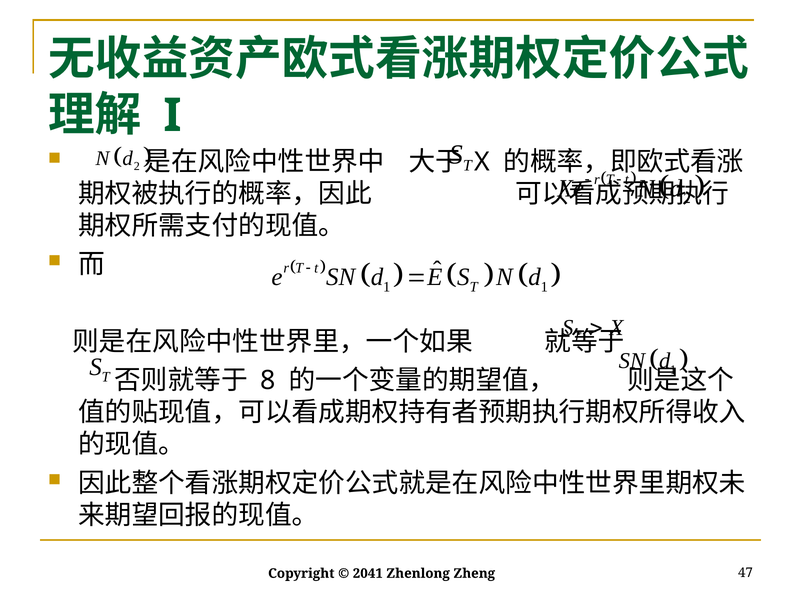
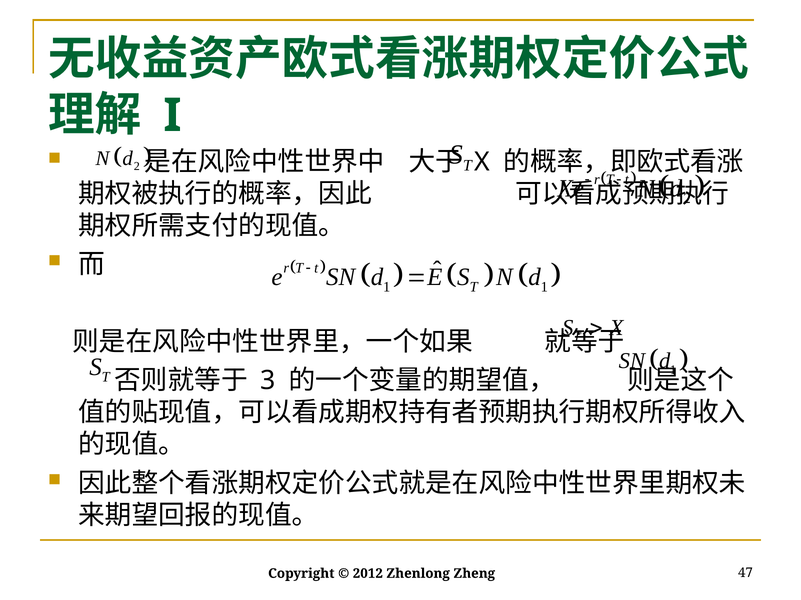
8: 8 -> 3
2041: 2041 -> 2012
